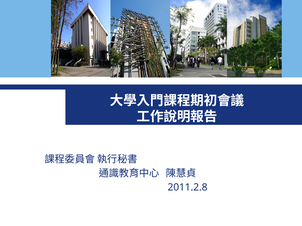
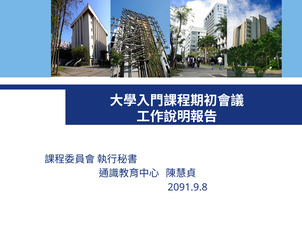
2011.2.8: 2011.2.8 -> 2091.9.8
